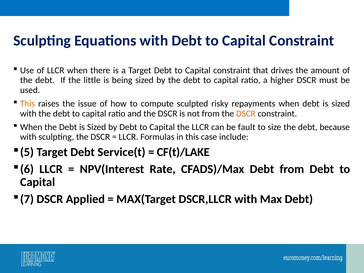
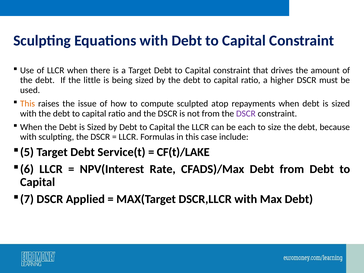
risky: risky -> atop
DSCR at (246, 114) colour: orange -> purple
fault: fault -> each
